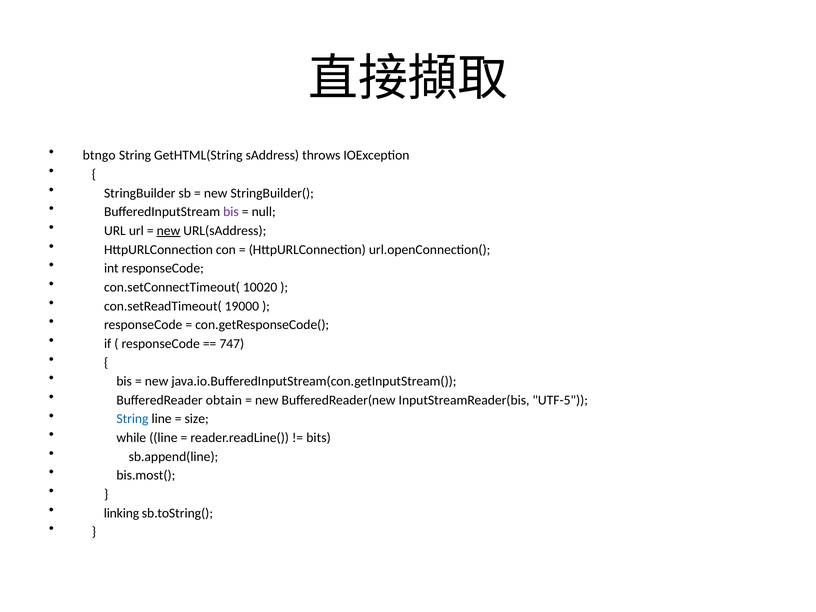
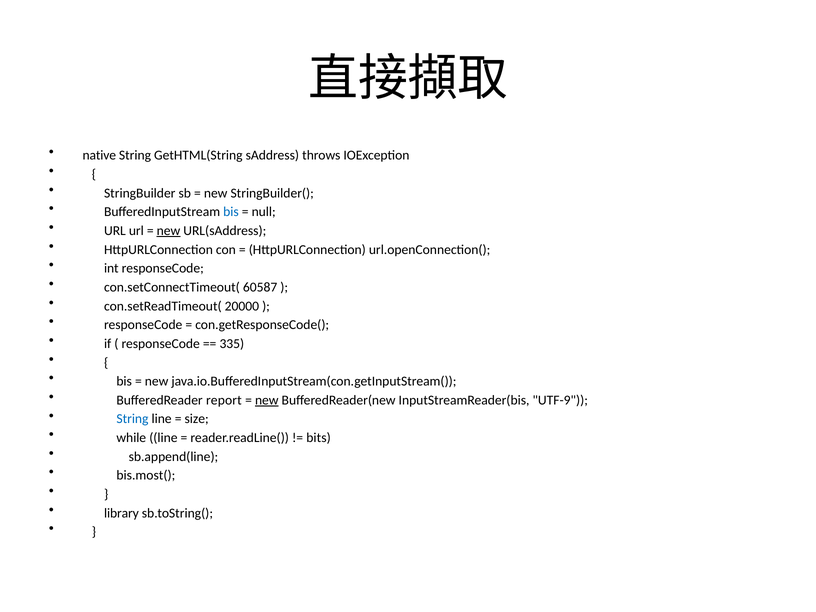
btngo: btngo -> native
bis at (231, 212) colour: purple -> blue
10020: 10020 -> 60587
19000: 19000 -> 20000
747: 747 -> 335
obtain: obtain -> report
new at (267, 400) underline: none -> present
UTF-5: UTF-5 -> UTF-9
linking: linking -> library
